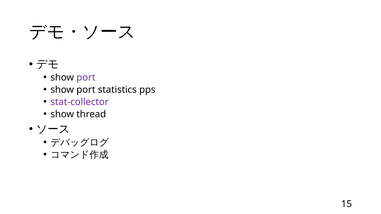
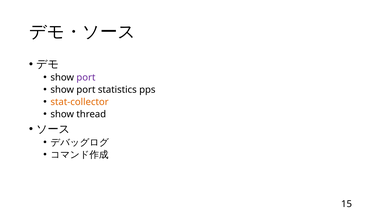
stat-collector colour: purple -> orange
